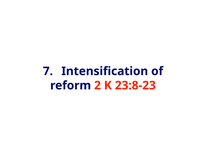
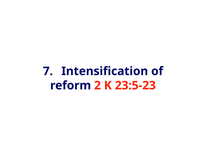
23:8-23: 23:8-23 -> 23:5-23
